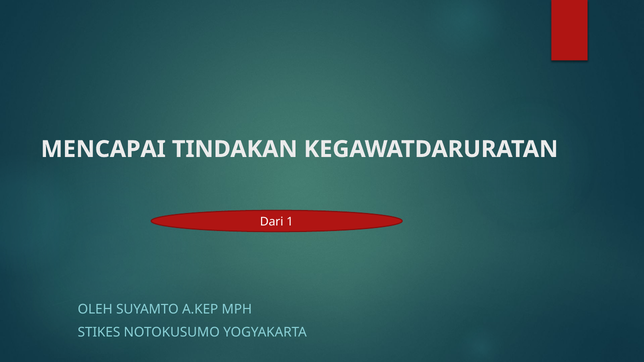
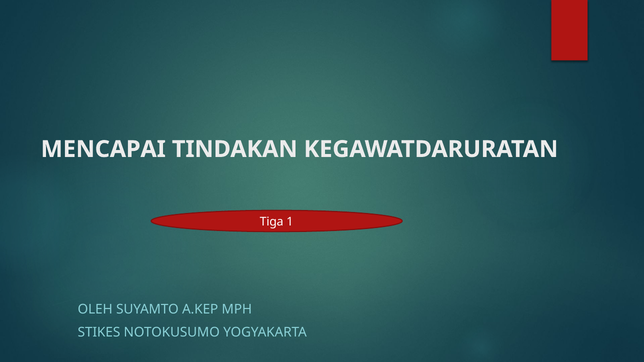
Dari: Dari -> Tiga
